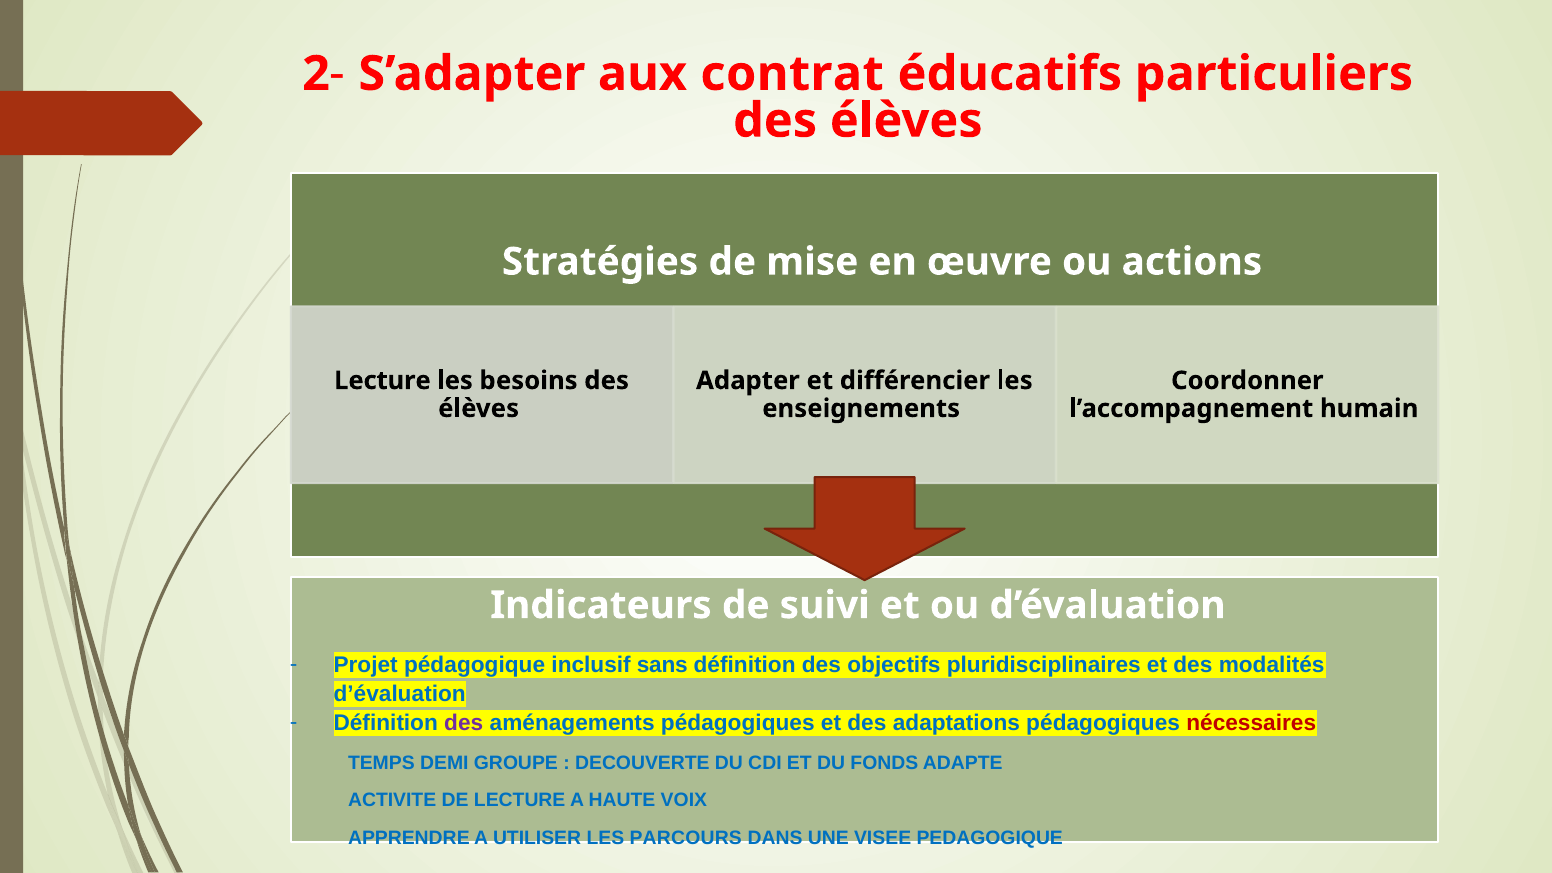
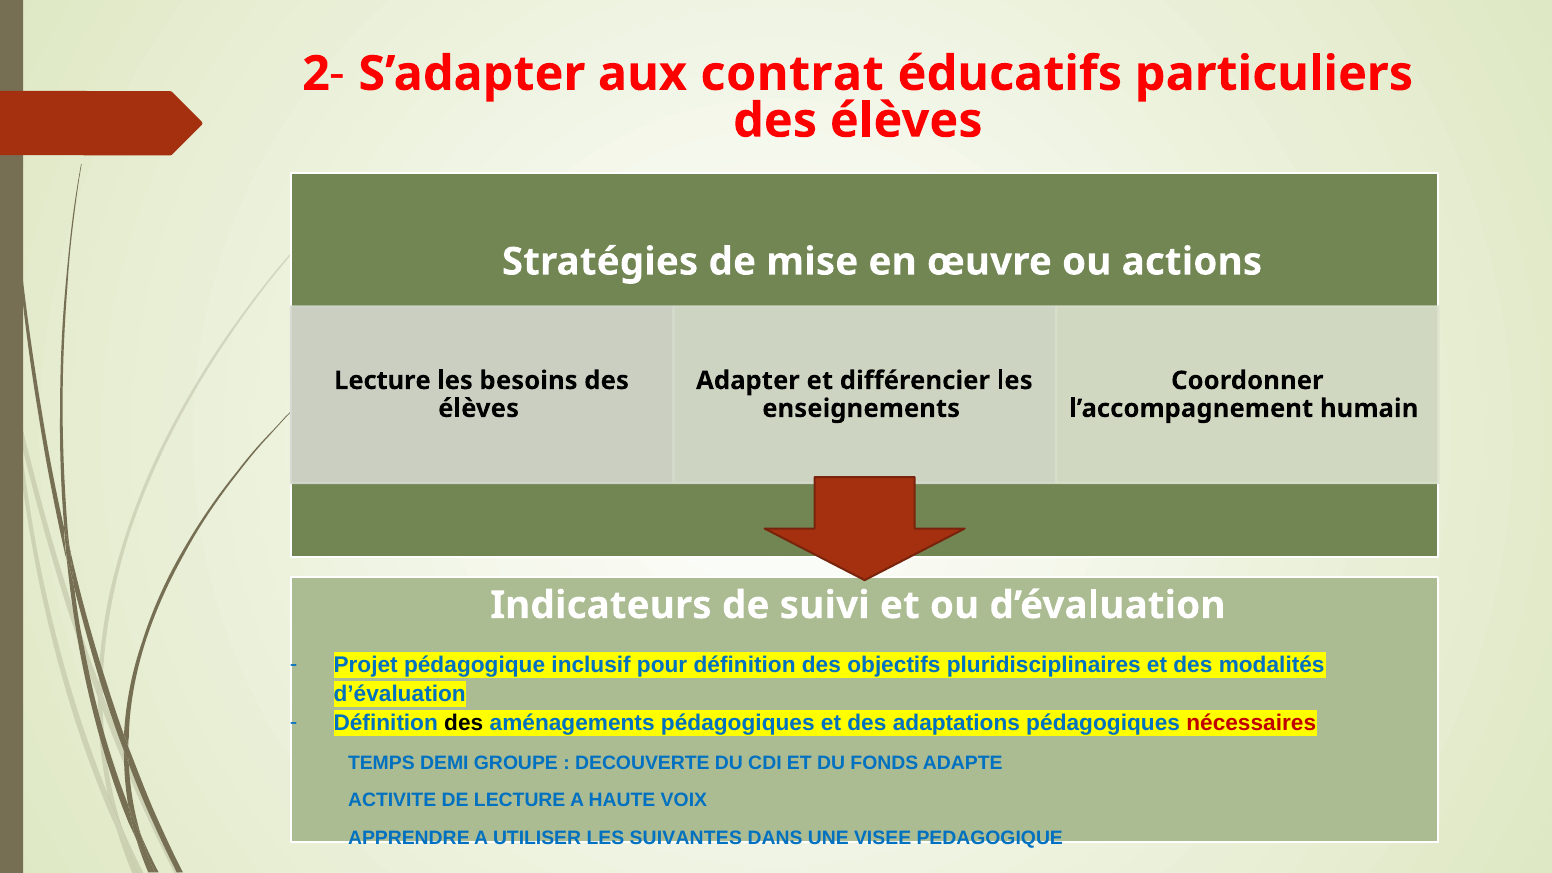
sans: sans -> pour
des at (464, 723) colour: purple -> black
PARCOURS: PARCOURS -> SUIVANTES
